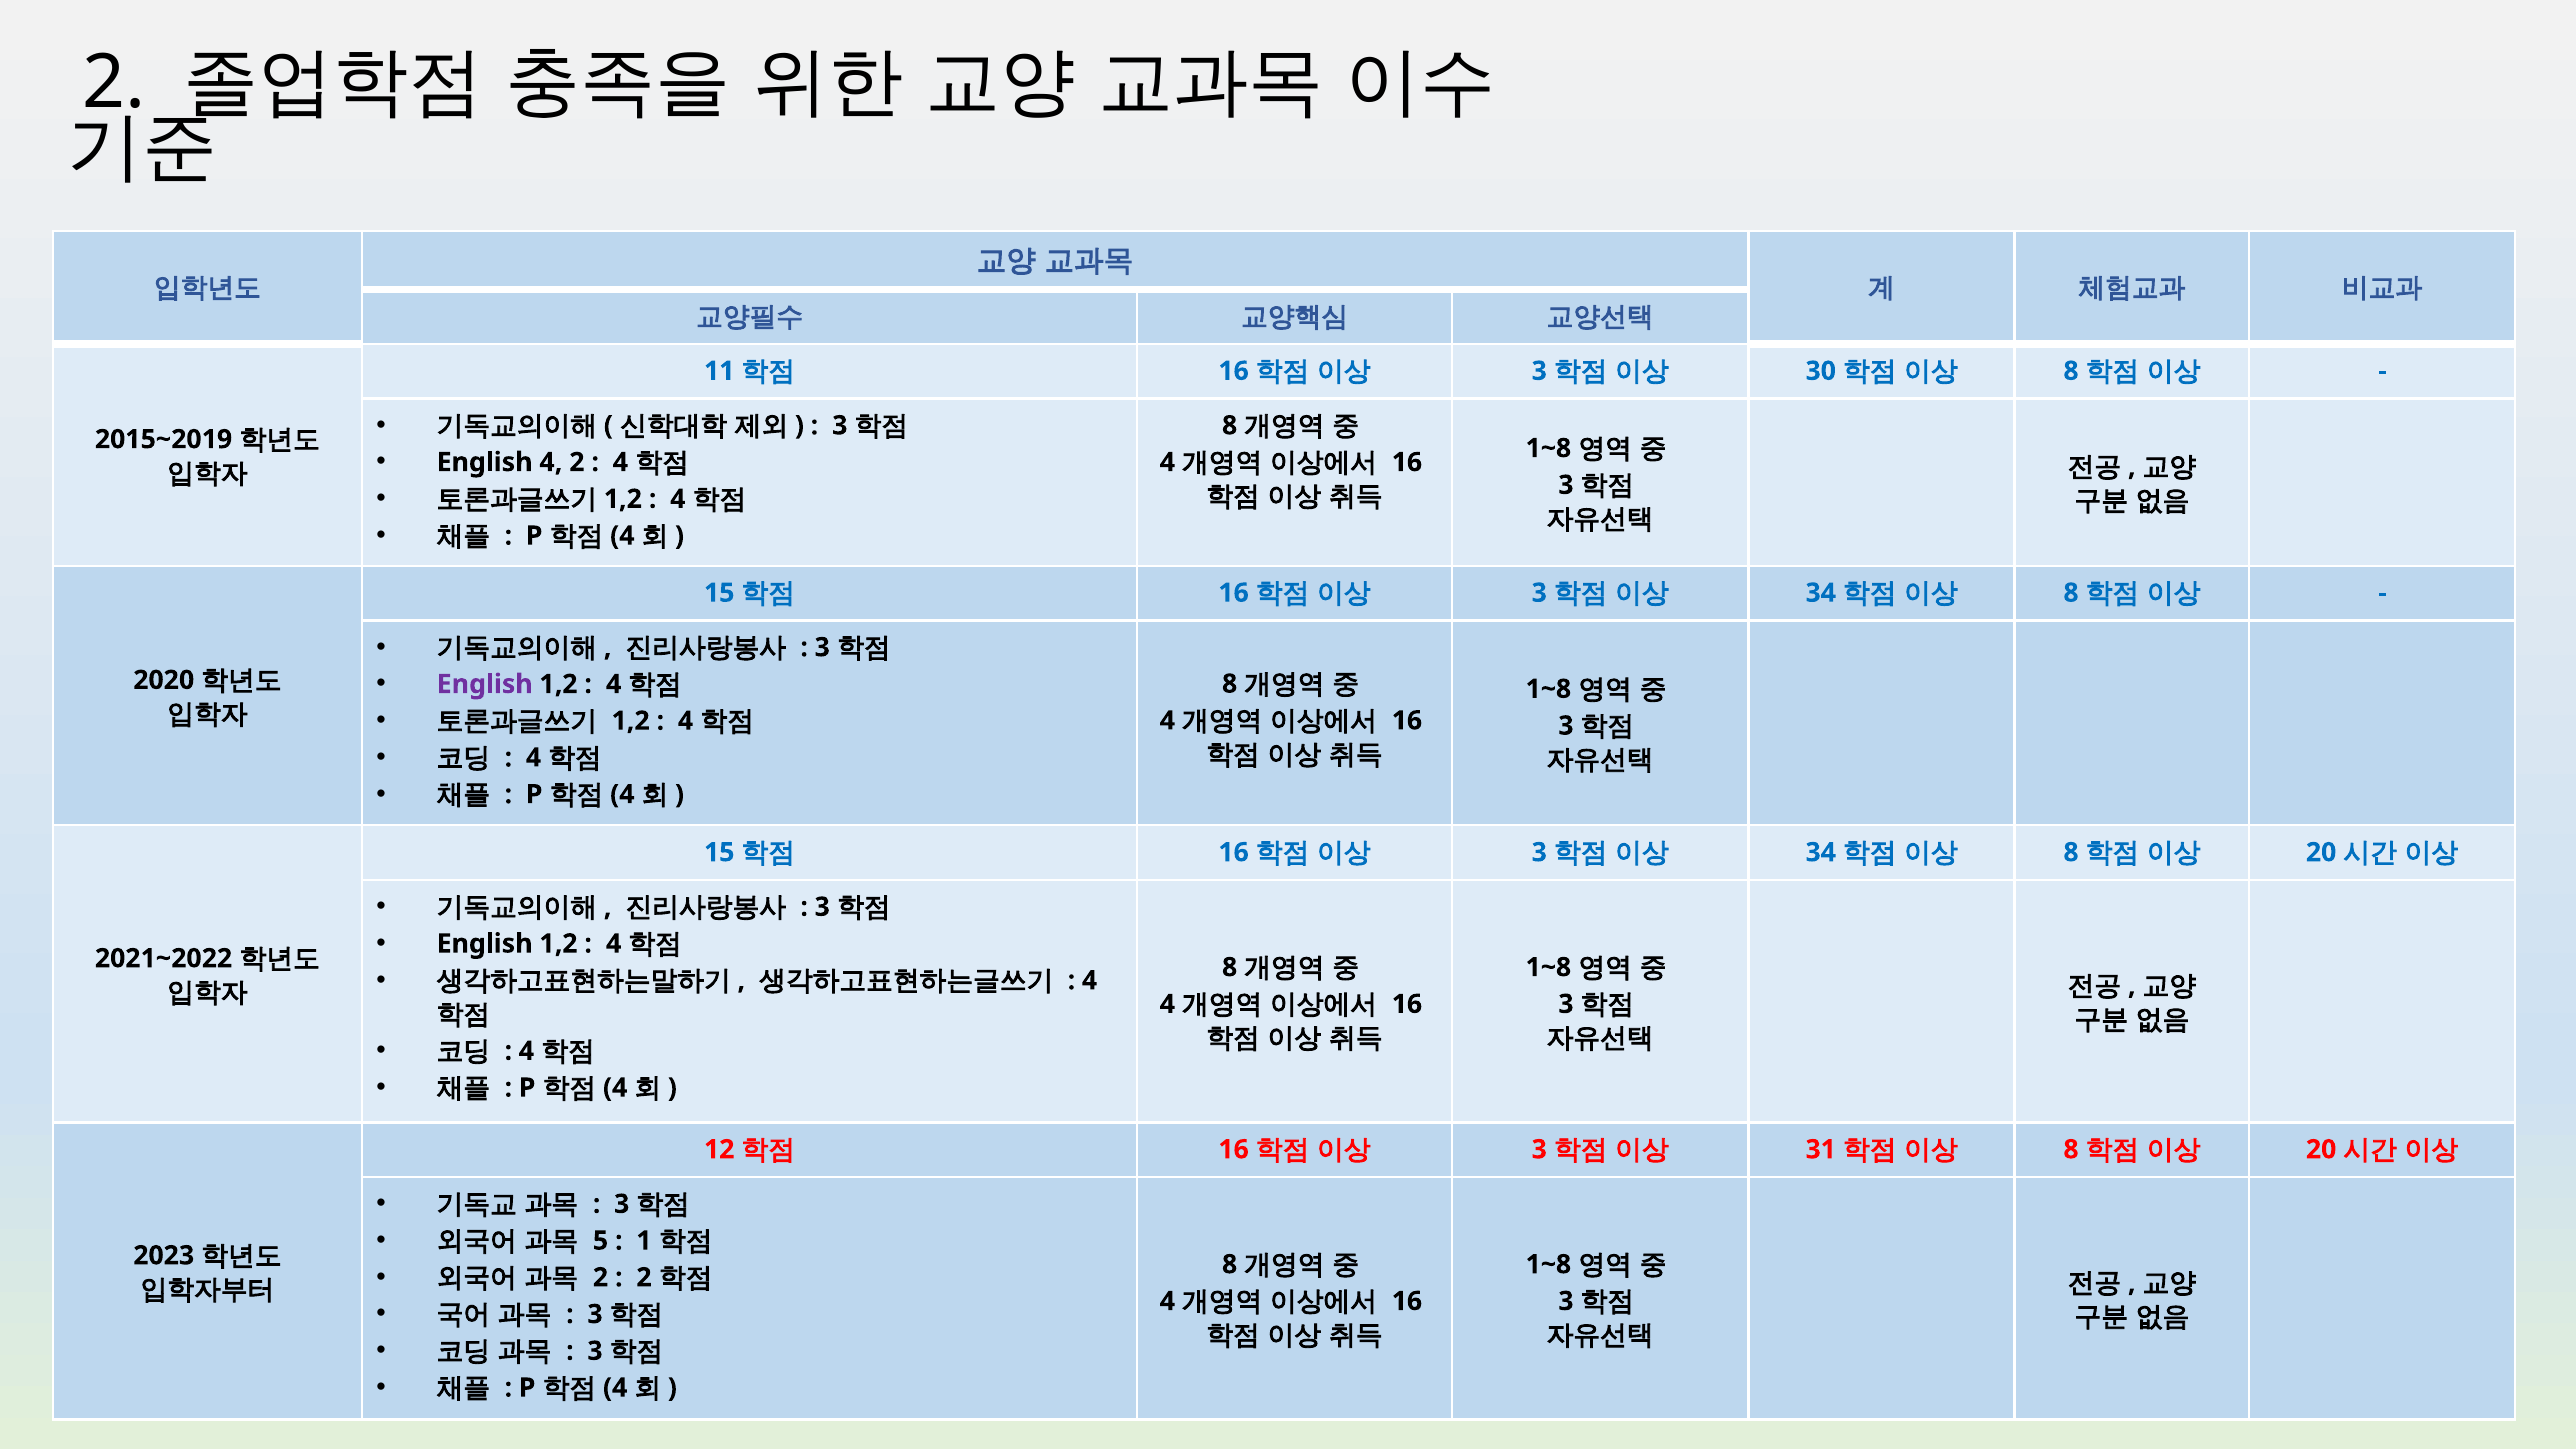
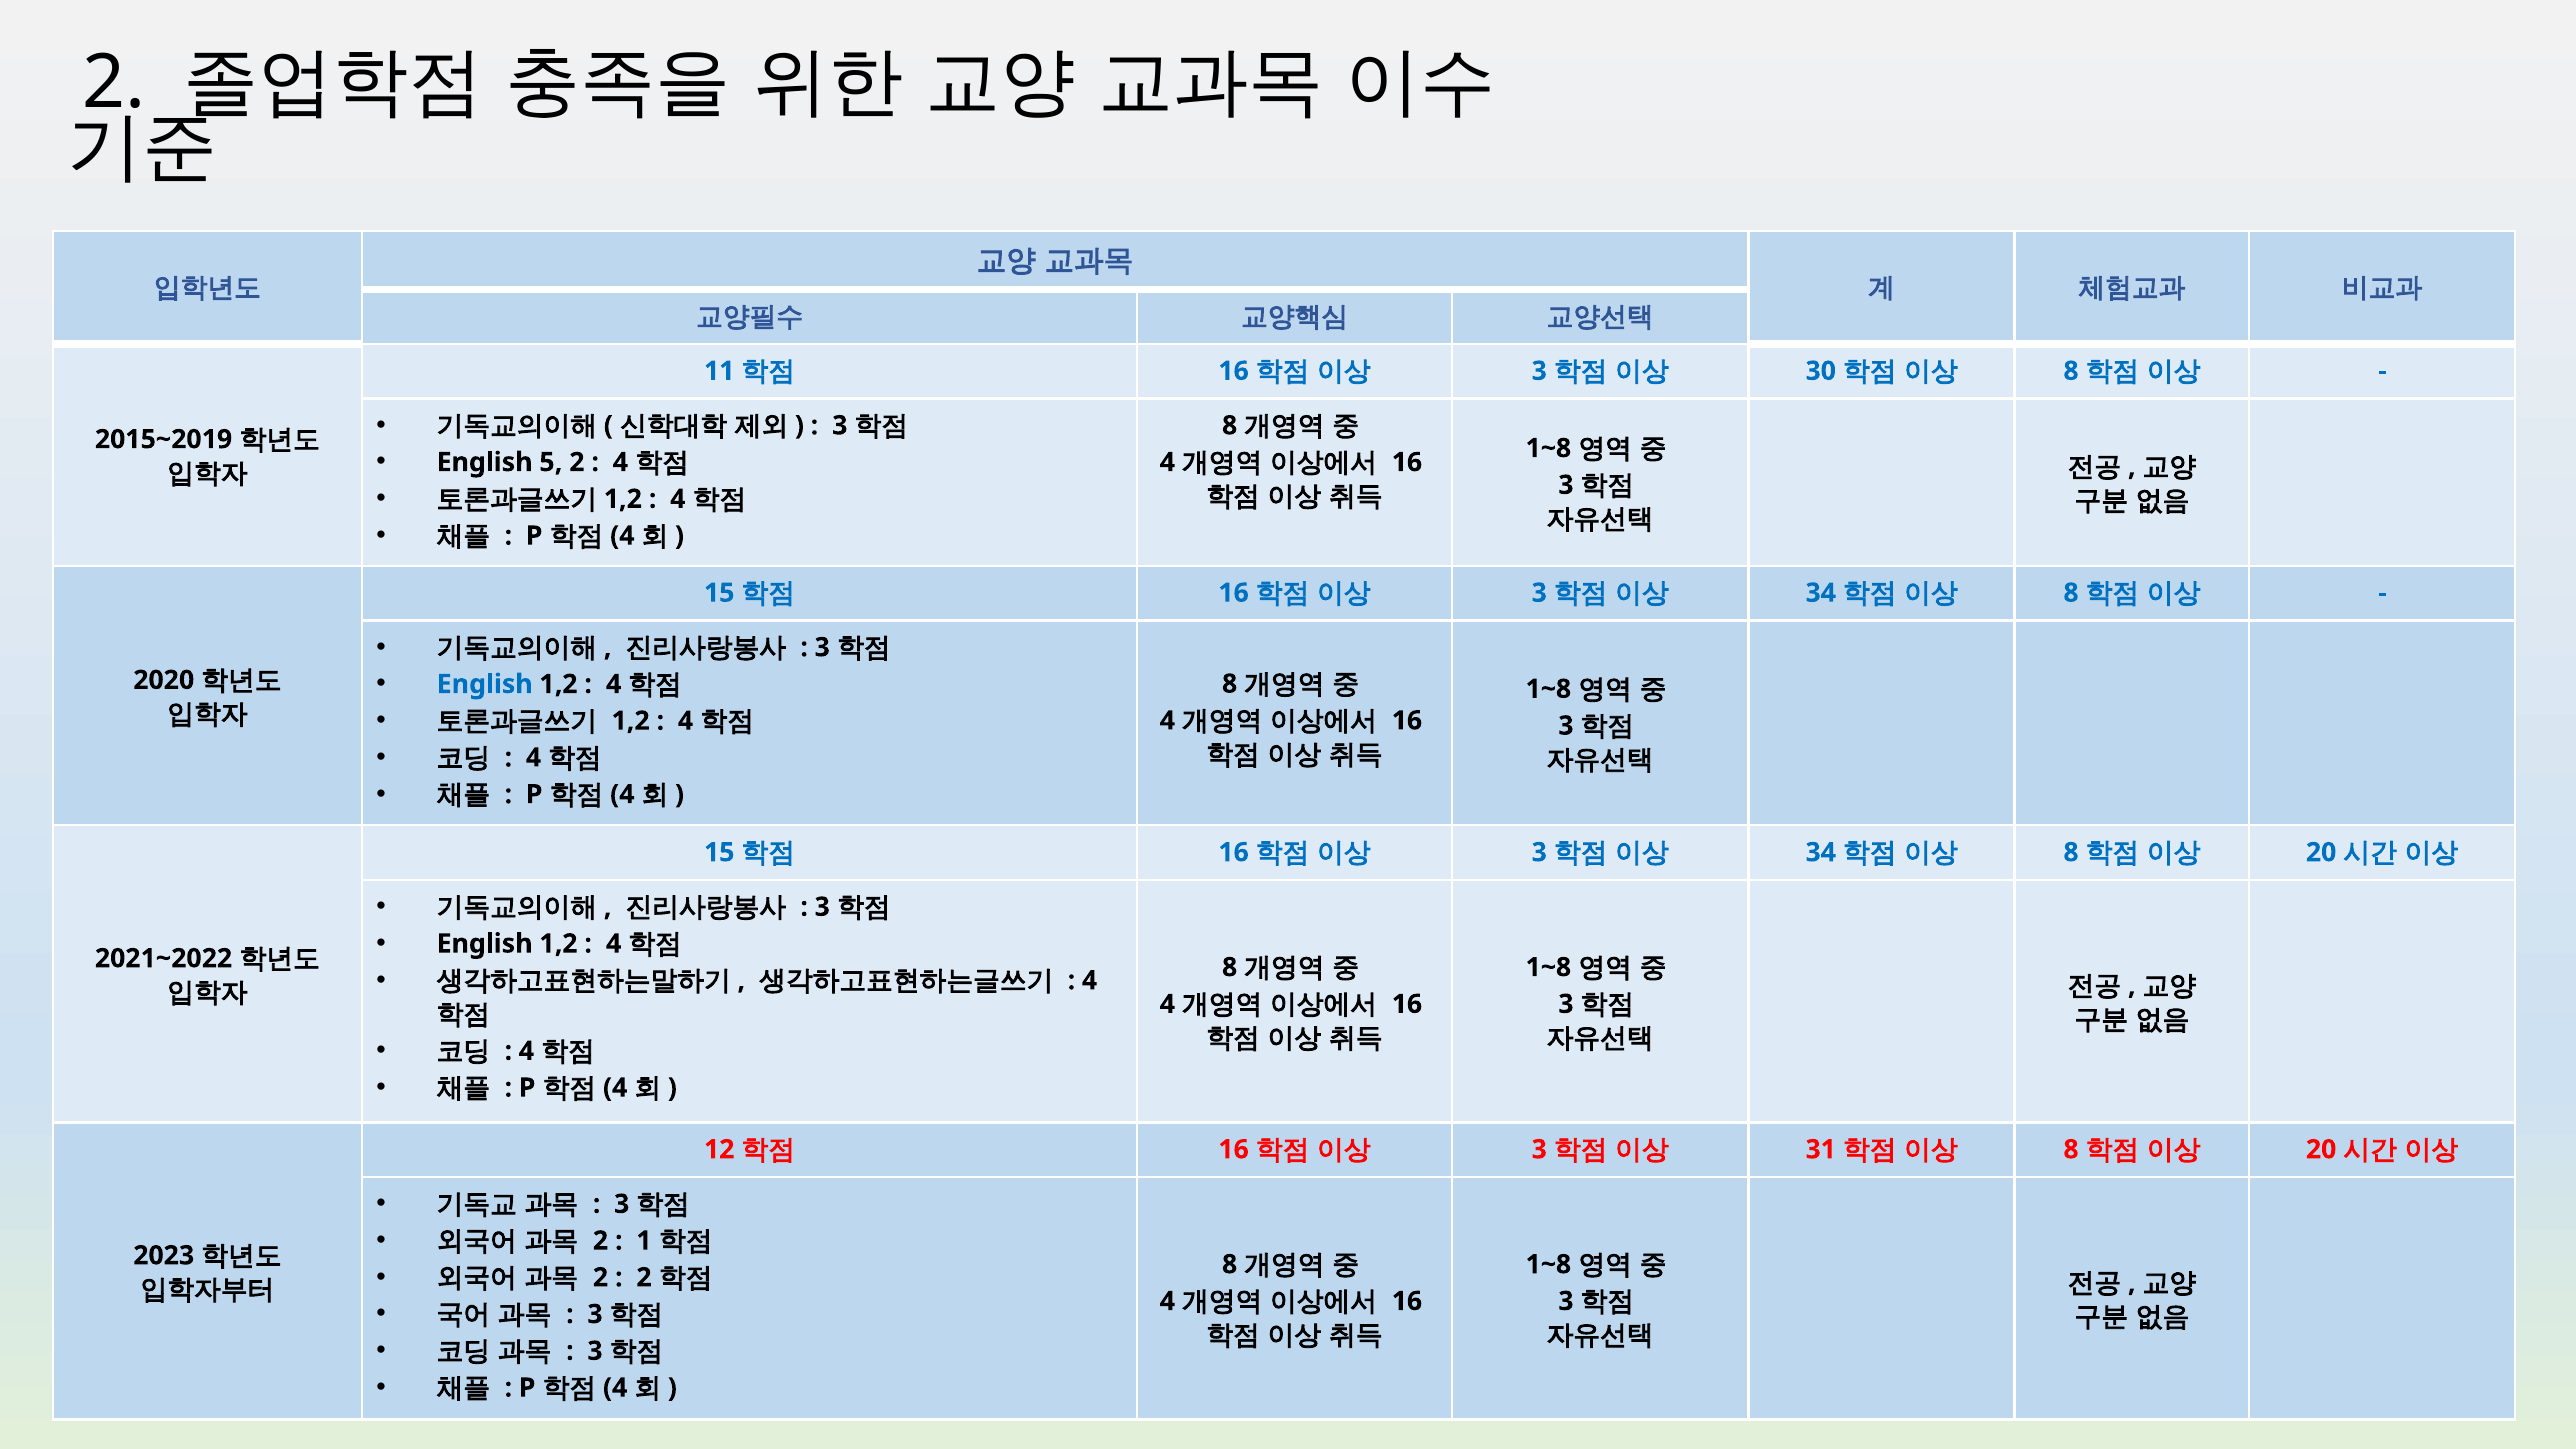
English 4: 4 -> 5
English at (485, 684) colour: purple -> blue
5 at (601, 1241): 5 -> 2
